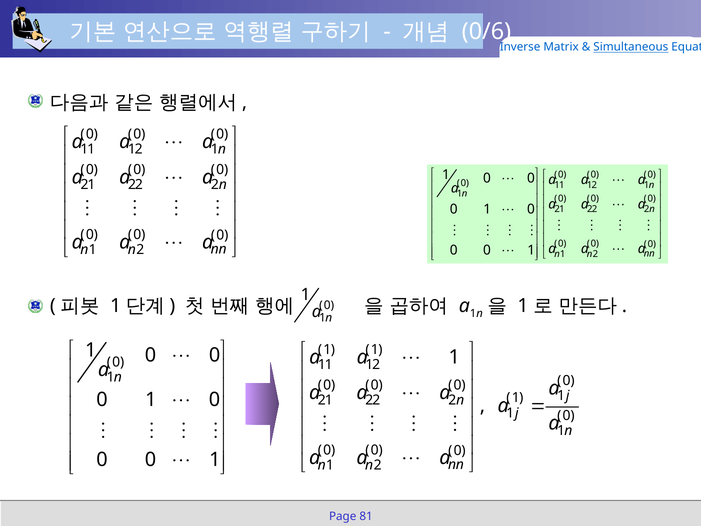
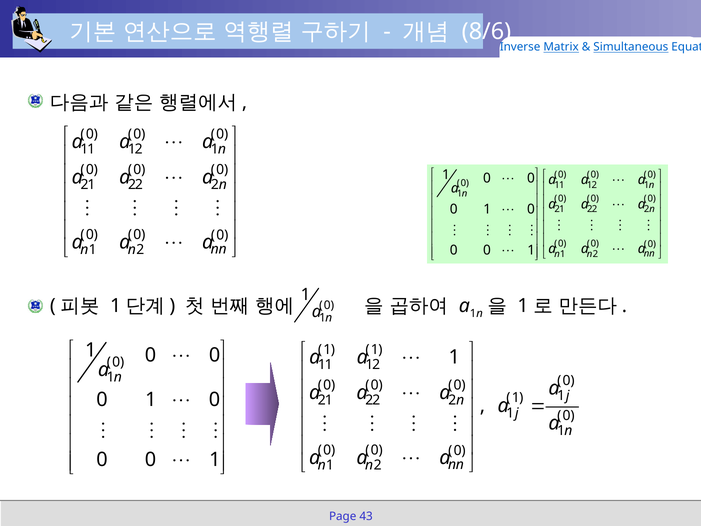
0/6: 0/6 -> 8/6
Matrix underline: none -> present
81: 81 -> 43
